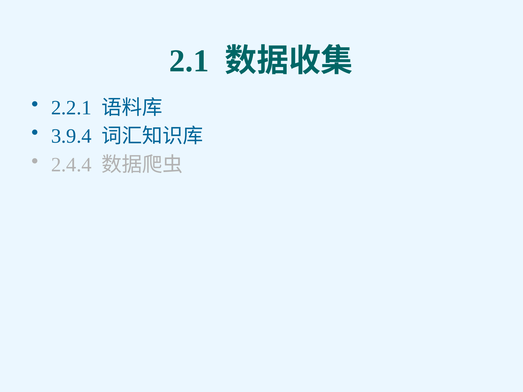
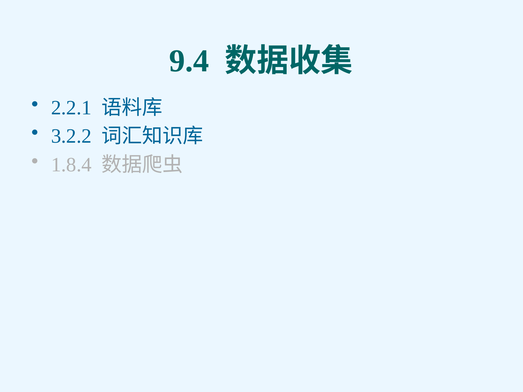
2.1: 2.1 -> 9.4
3.9.4: 3.9.4 -> 3.2.2
2.4.4: 2.4.4 -> 1.8.4
